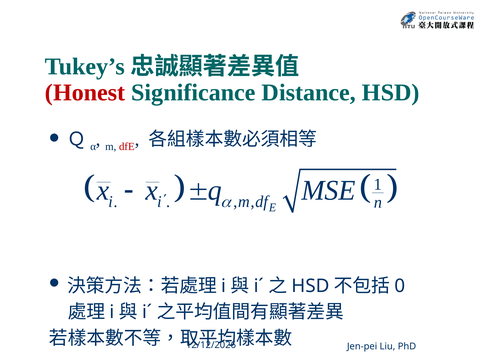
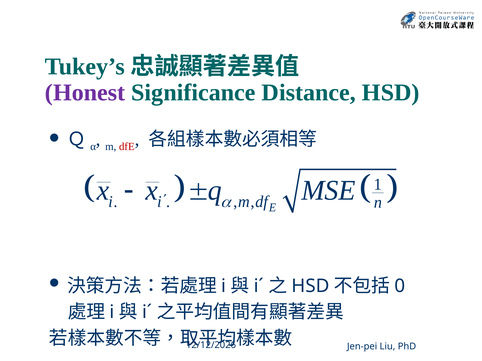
Honest colour: red -> purple
